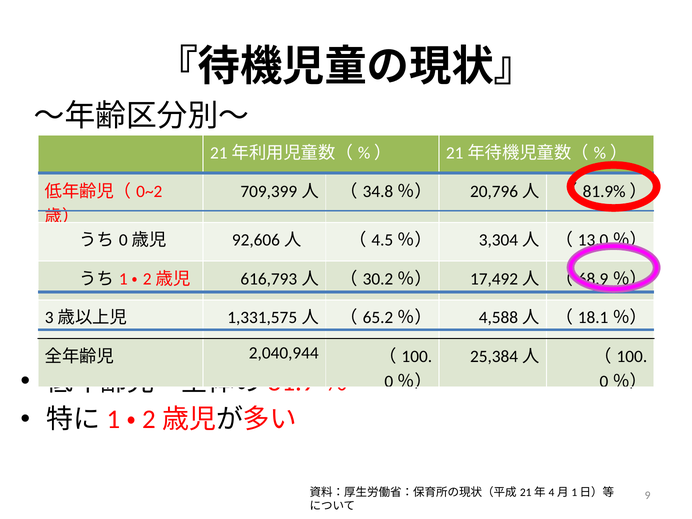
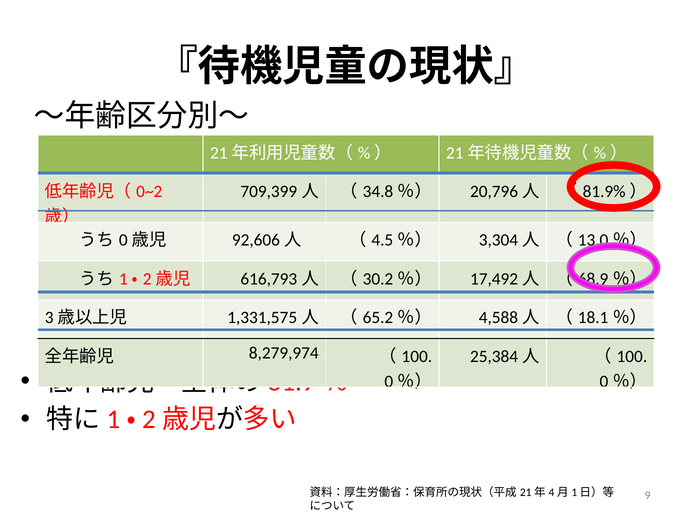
2,040,944: 2,040,944 -> 8,279,974
